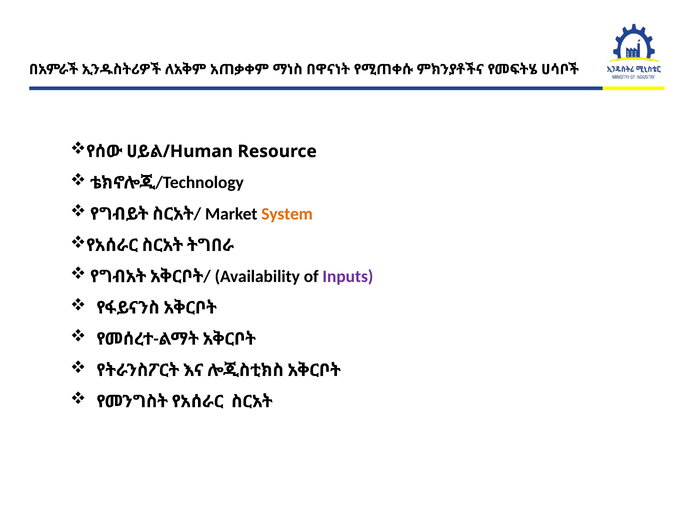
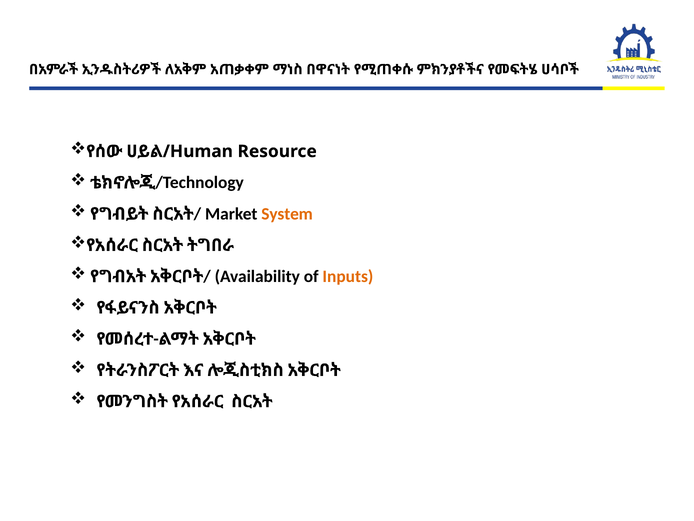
Inputs colour: purple -> orange
